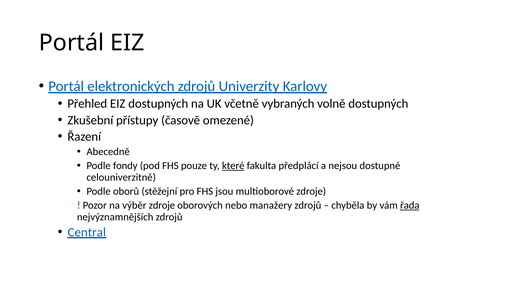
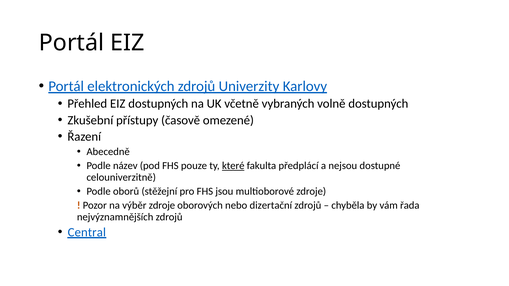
fondy: fondy -> název
manažery: manažery -> dizertační
řada underline: present -> none
